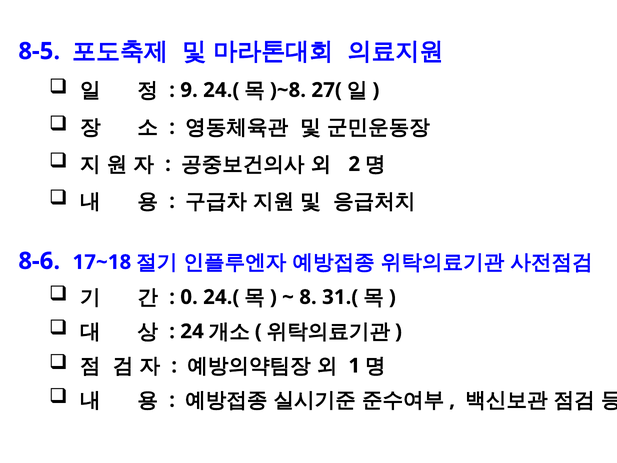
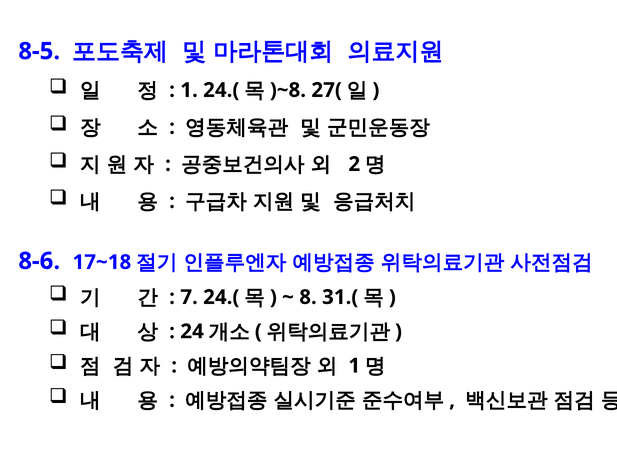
9 at (189, 90): 9 -> 1
0: 0 -> 7
